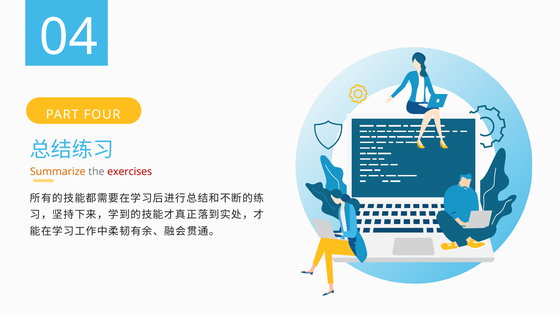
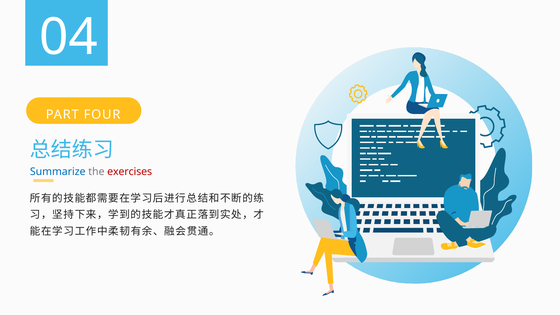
Summarize colour: orange -> blue
